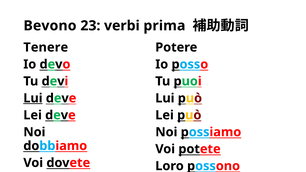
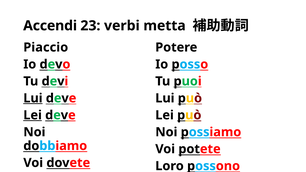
Bevono: Bevono -> Accendi
prima: prima -> metta
Tenere: Tenere -> Piaccio
Lei at (33, 115) underline: none -> present
